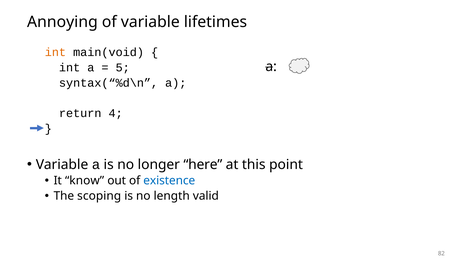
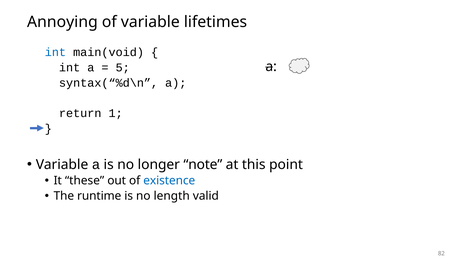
int at (55, 52) colour: orange -> blue
4: 4 -> 1
here: here -> note
know: know -> these
scoping: scoping -> runtime
